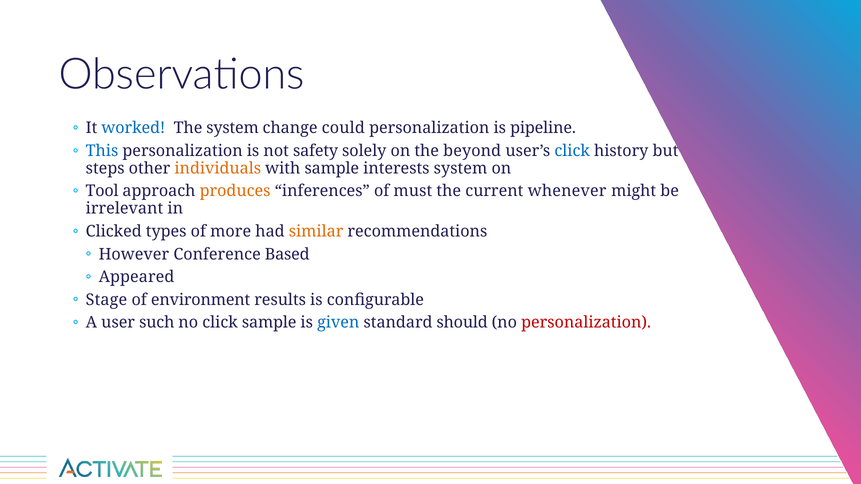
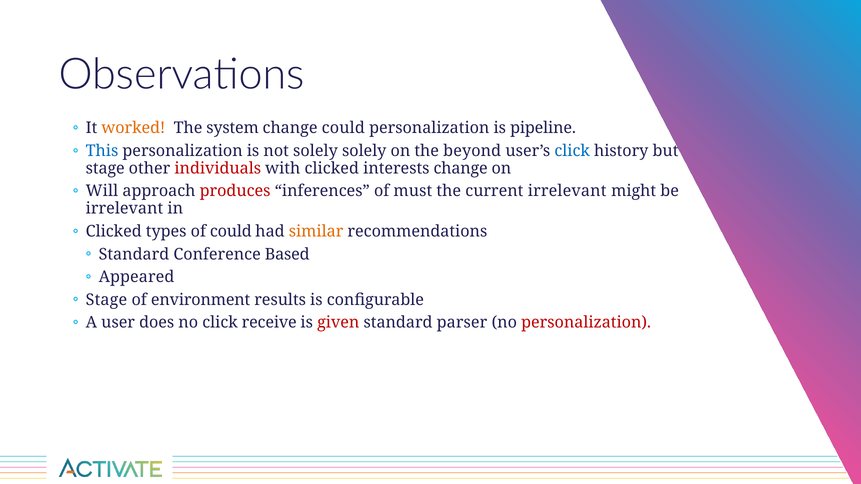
worked colour: blue -> orange
not safety: safety -> solely
steps at (105, 168): steps -> stage
individuals colour: orange -> red
with sample: sample -> clicked
interests system: system -> change
Tool: Tool -> Will
produces colour: orange -> red
current whenever: whenever -> irrelevant
of more: more -> could
However at (134, 254): However -> Standard
such: such -> does
click sample: sample -> receive
given colour: blue -> red
should: should -> parser
